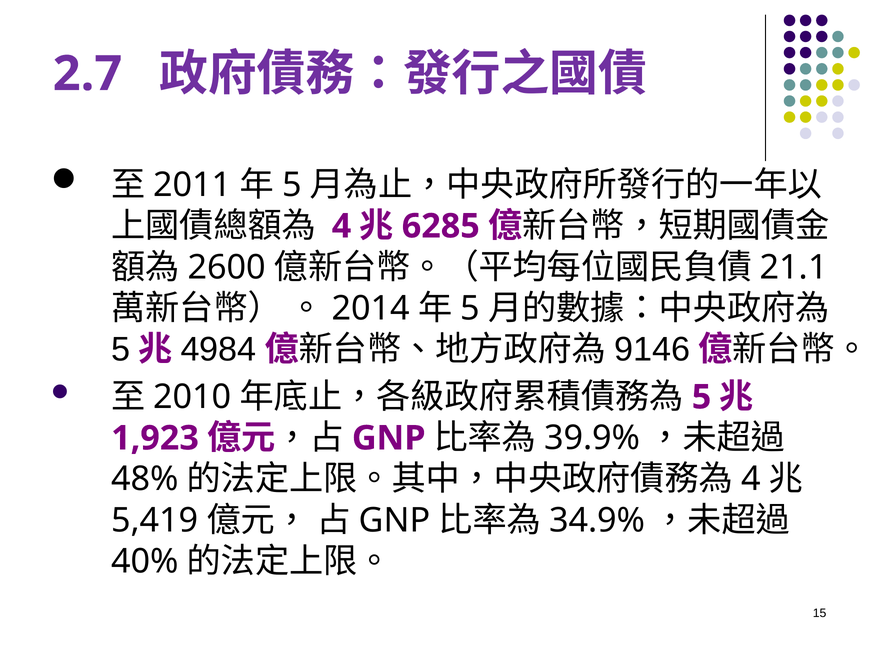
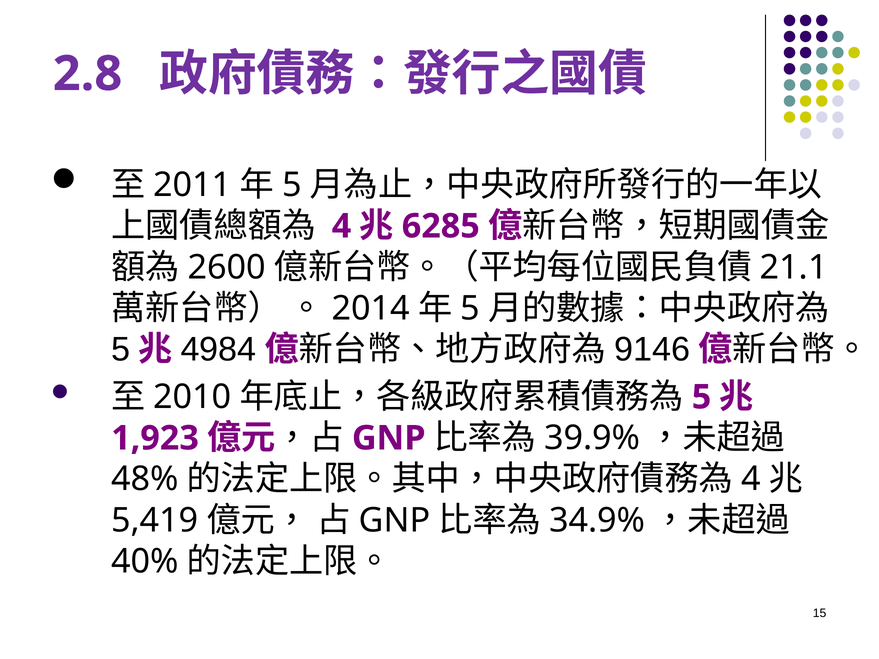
2.7: 2.7 -> 2.8
